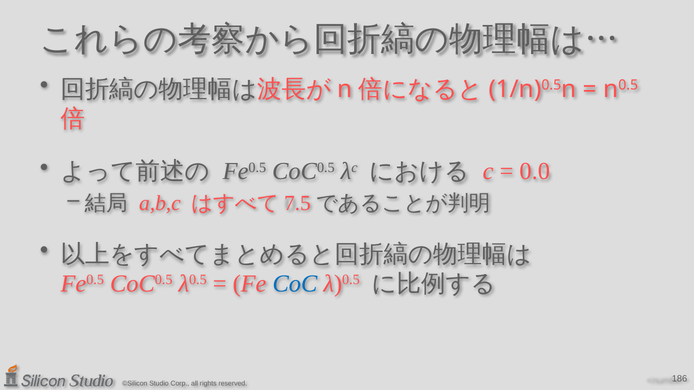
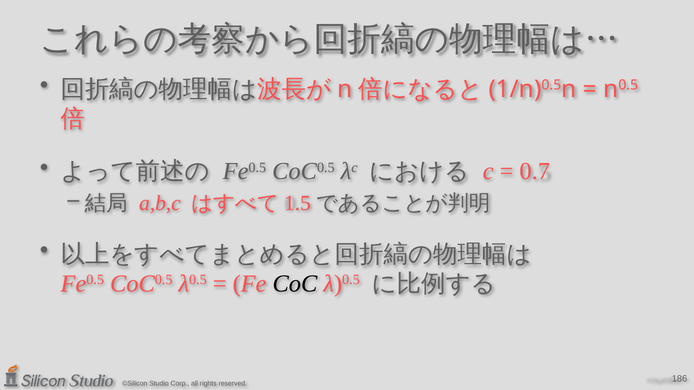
0.0: 0.0 -> 0.7
7.5: 7.5 -> 1.5
CoC colour: blue -> black
